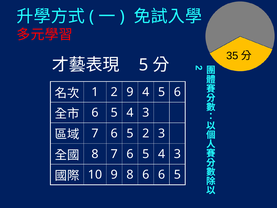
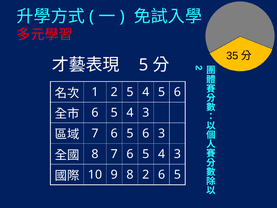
2 9: 9 -> 5
6 5 2: 2 -> 6
8 6: 6 -> 2
